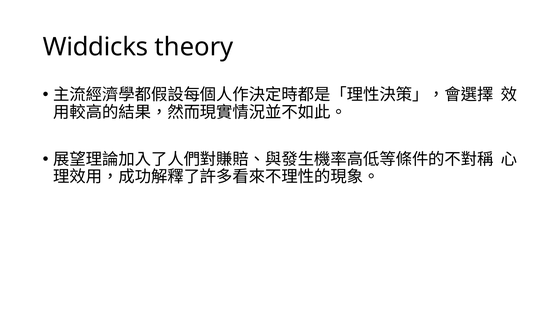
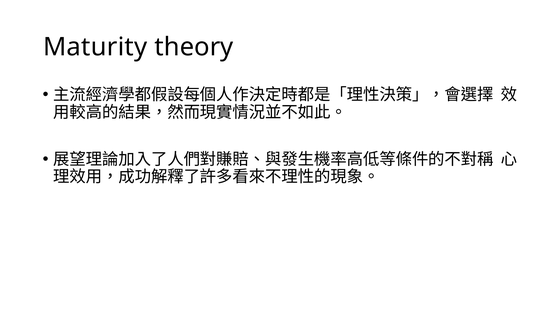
Widdicks: Widdicks -> Maturity
